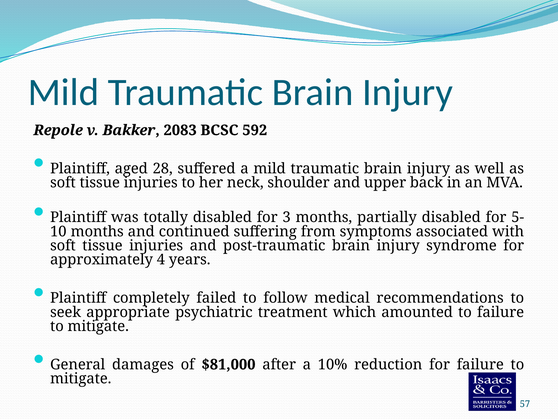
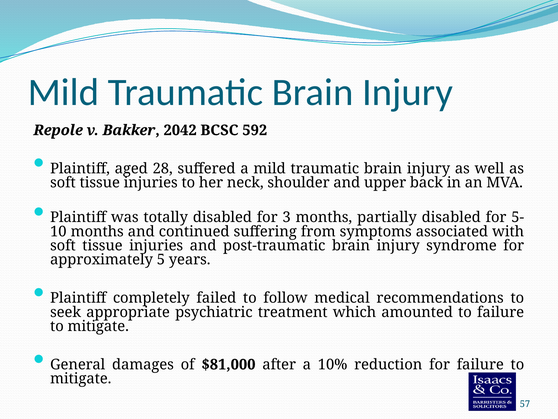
2083: 2083 -> 2042
4: 4 -> 5
